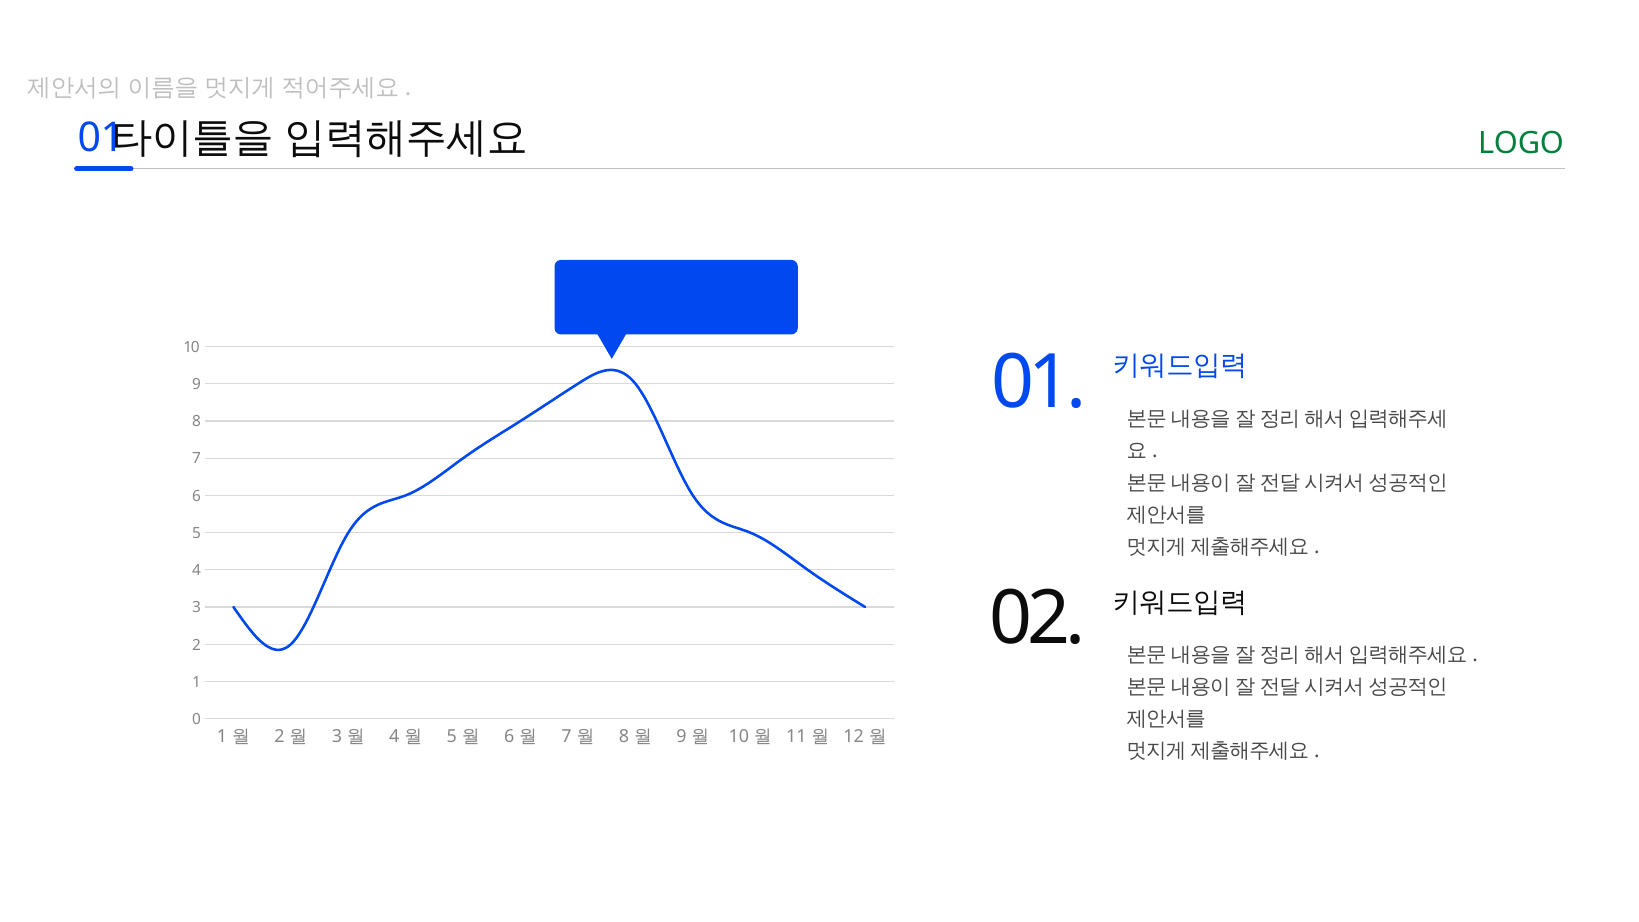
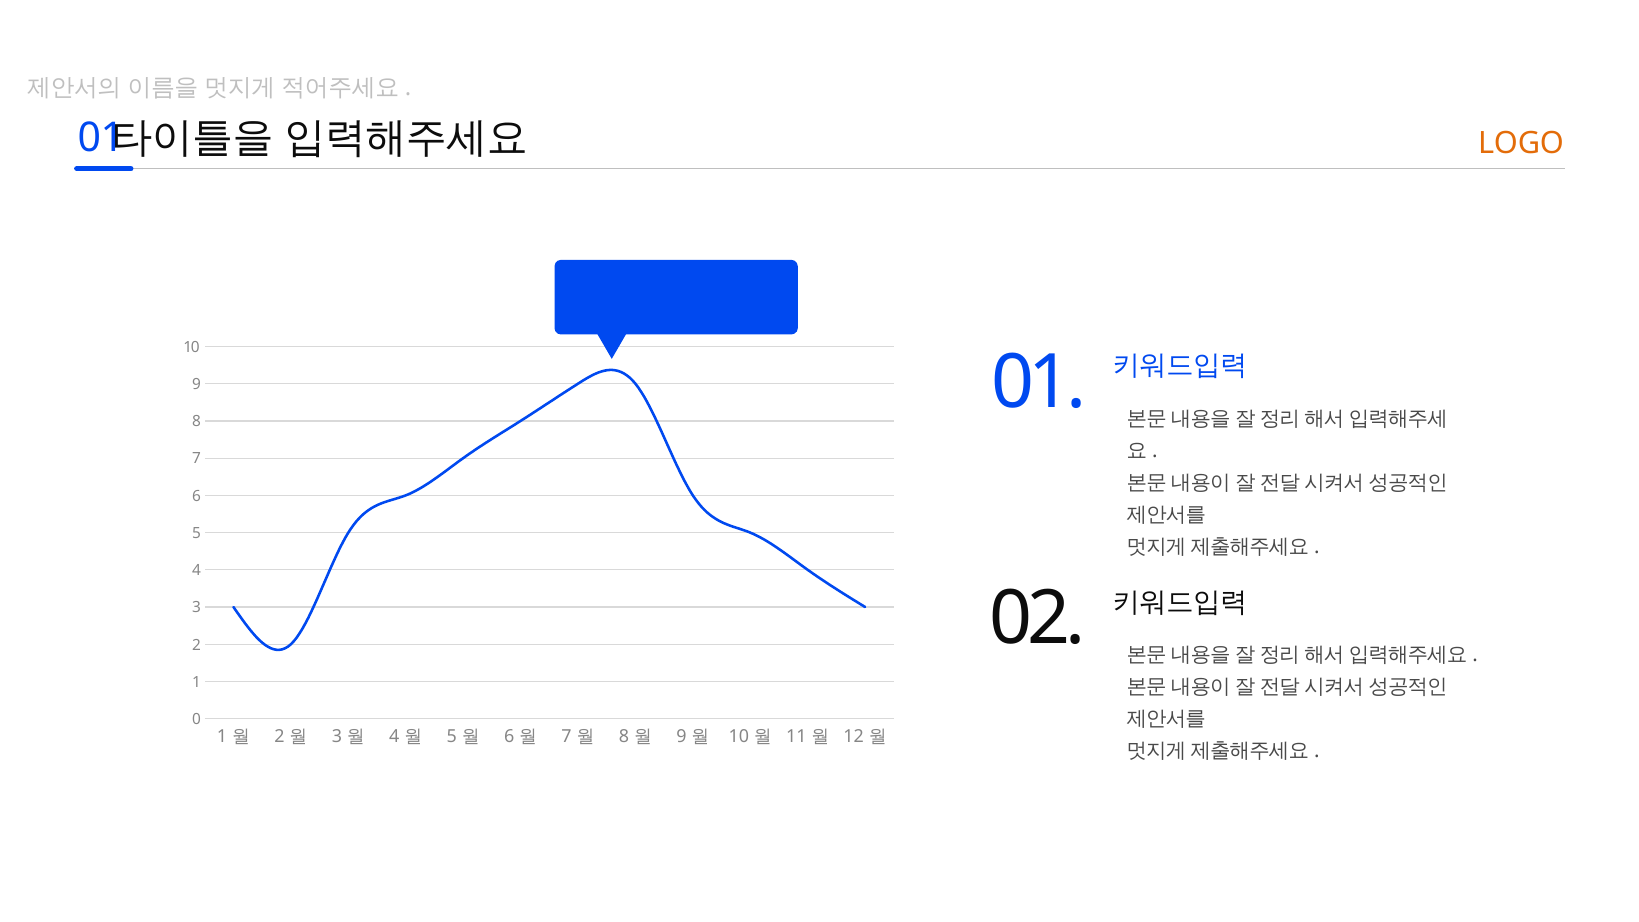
LOGO colour: green -> orange
